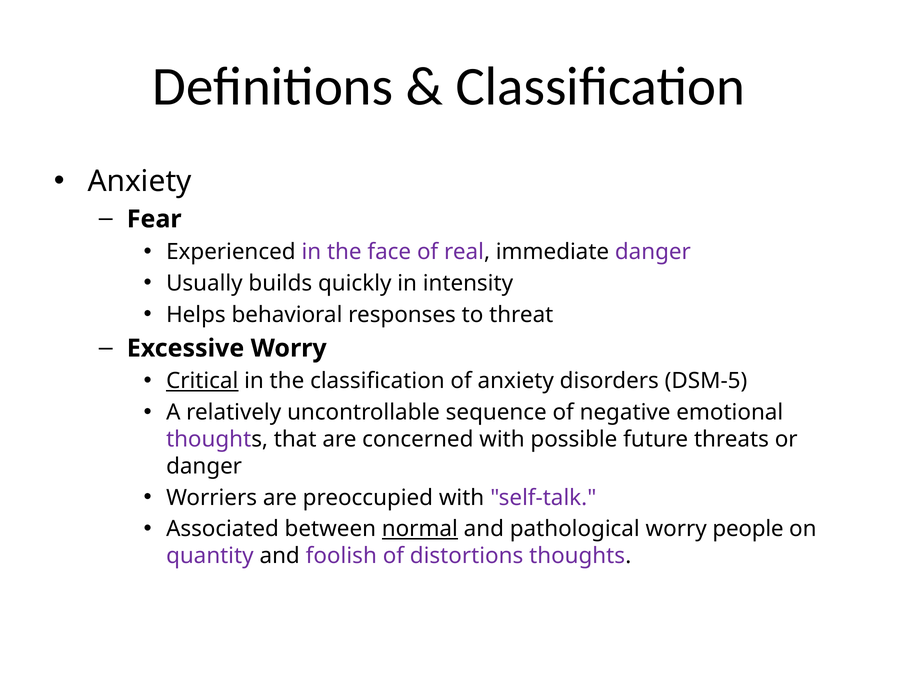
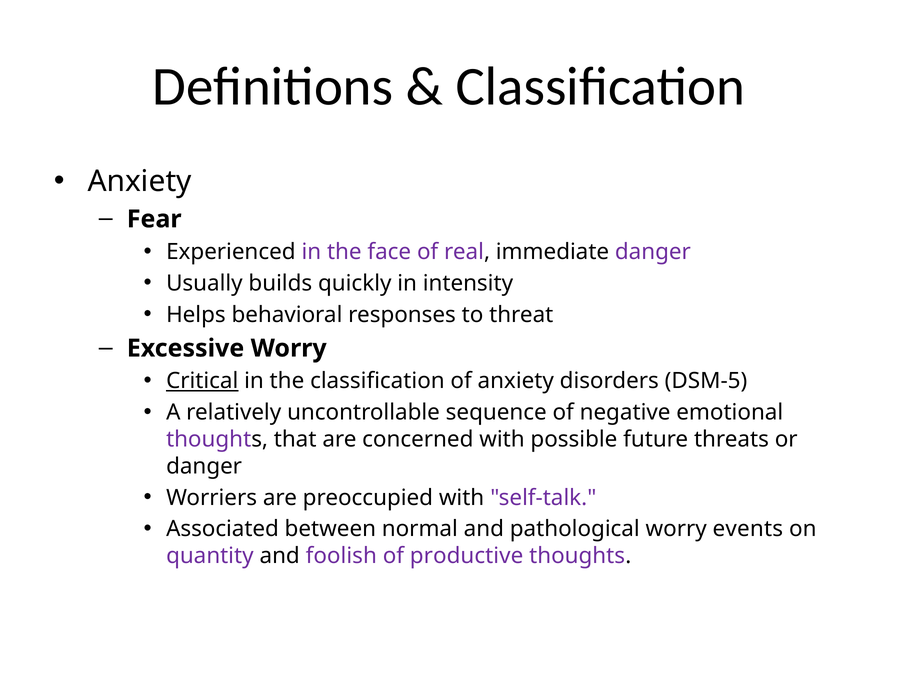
normal underline: present -> none
people: people -> events
distortions: distortions -> productive
